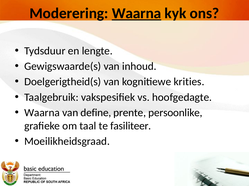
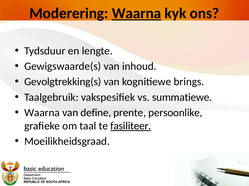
Doelgerigtheid(s: Doelgerigtheid(s -> Gevolgtrekking(s
krities: krities -> brings
hoofgedagte: hoofgedagte -> summatiewe
fasiliteer underline: none -> present
